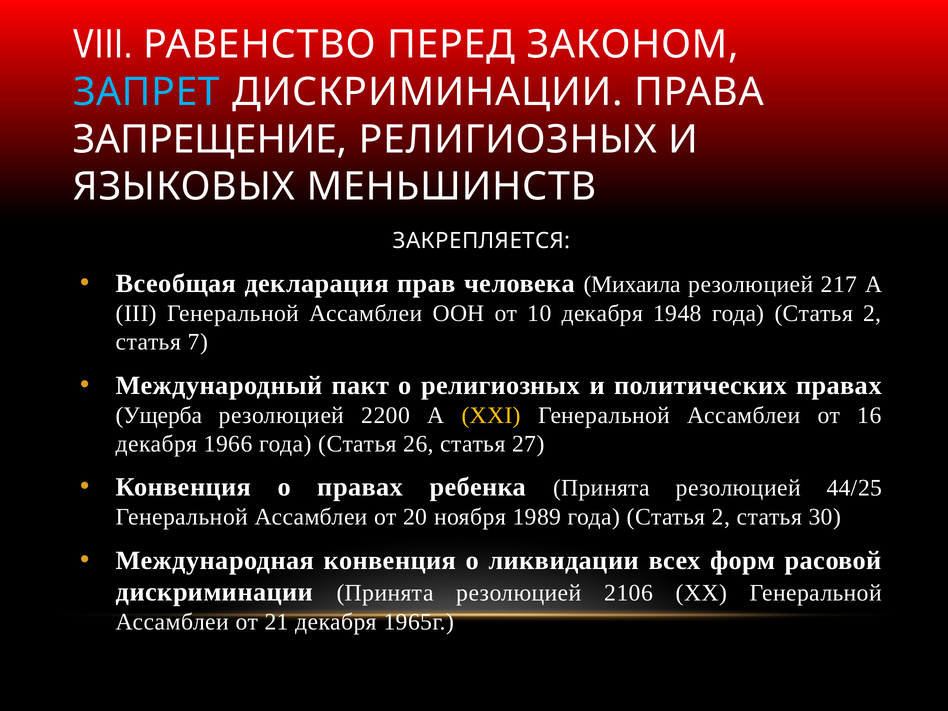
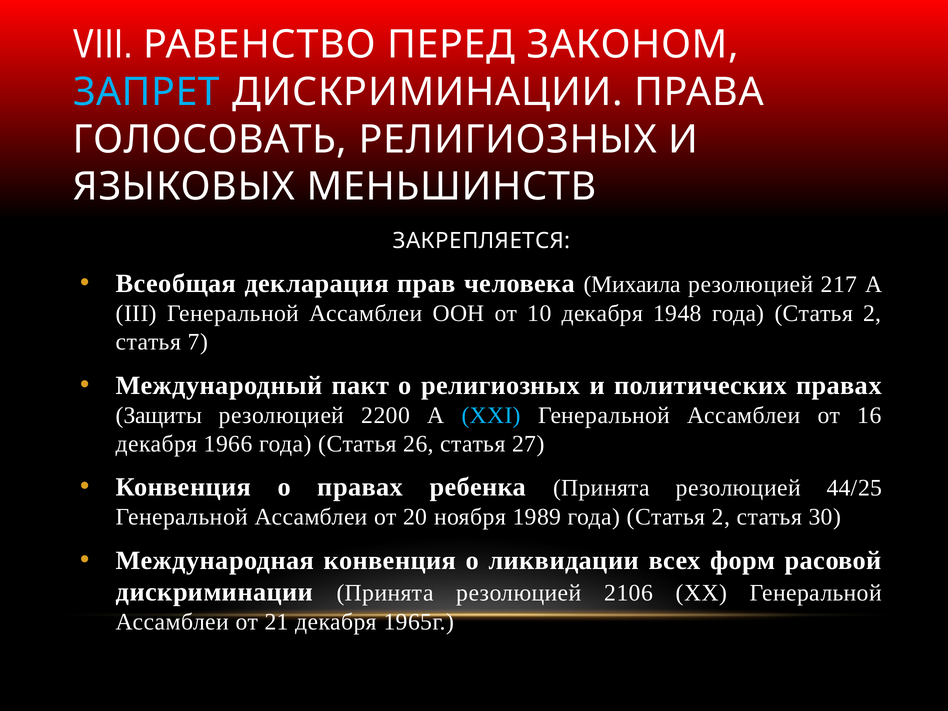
ЗАПРЕЩЕНИЕ: ЗАПРЕЩЕНИЕ -> ГОЛОСОВАТЬ
Ущерба: Ущерба -> Защиты
XXI colour: yellow -> light blue
